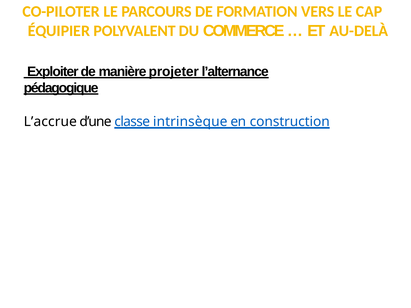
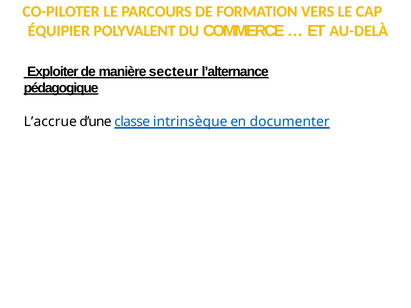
projeter: projeter -> secteur
construction: construction -> documenter
